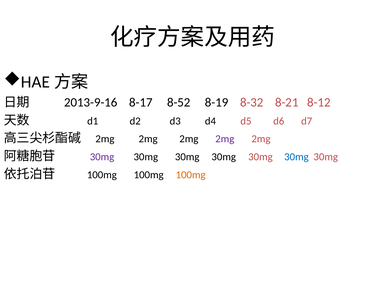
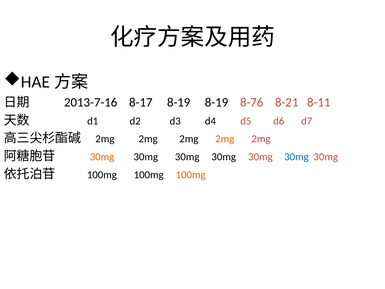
2013-9-16: 2013-9-16 -> 2013-7-16
8-17 8-52: 8-52 -> 8-19
8-32: 8-32 -> 8-76
8-12: 8-12 -> 8-11
2mg at (225, 139) colour: purple -> orange
30mg at (102, 157) colour: purple -> orange
